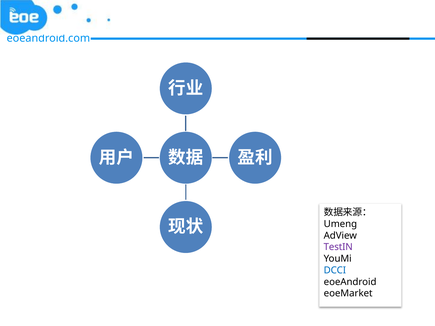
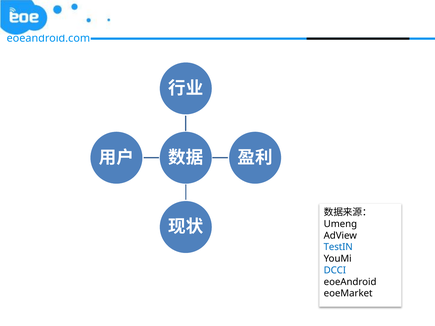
TestIN colour: purple -> blue
